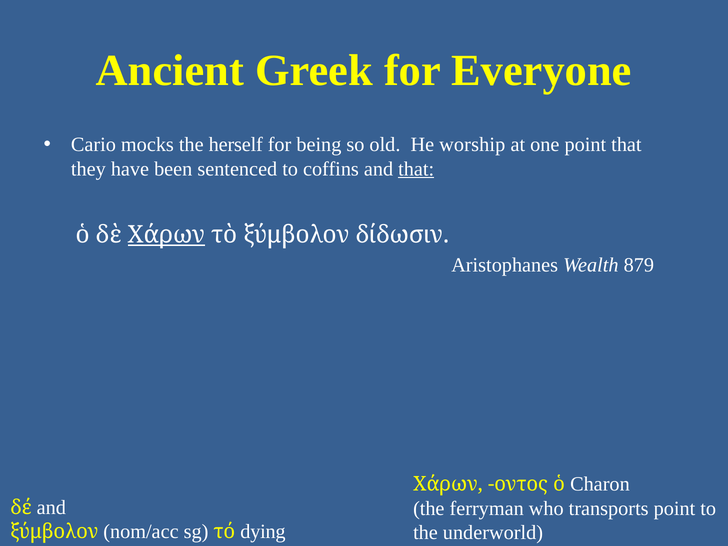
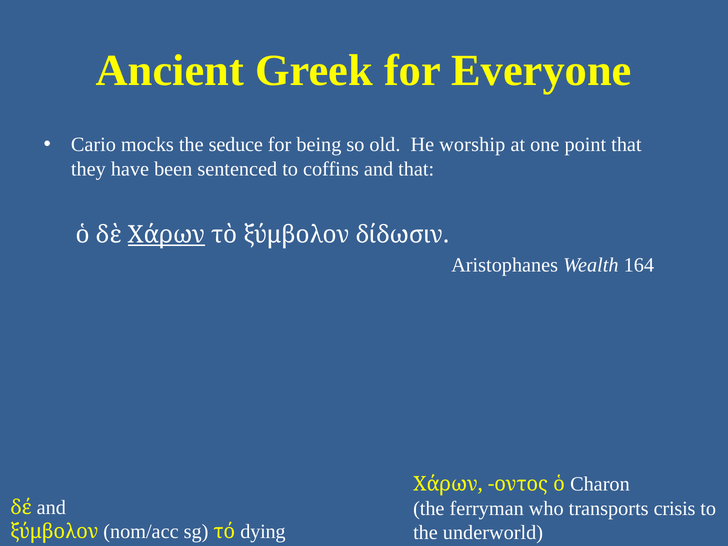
herself: herself -> seduce
that at (416, 169) underline: present -> none
879: 879 -> 164
transports point: point -> crisis
